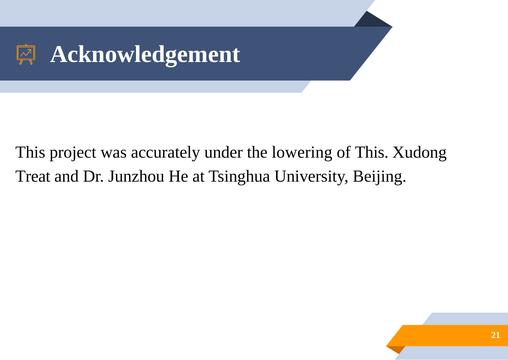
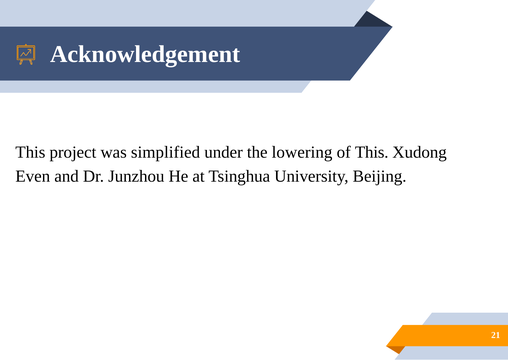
accurately: accurately -> simplified
Treat: Treat -> Even
